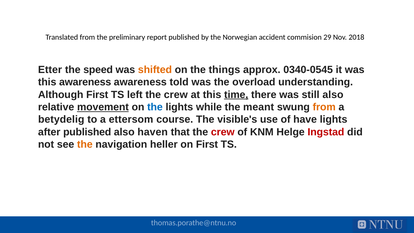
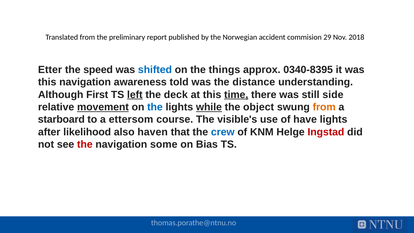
shifted colour: orange -> blue
0340-0545: 0340-0545 -> 0340-8395
this awareness: awareness -> navigation
overload: overload -> distance
left underline: none -> present
crew at (176, 95): crew -> deck
still also: also -> side
while underline: none -> present
meant: meant -> object
betydelig: betydelig -> starboard
after published: published -> likelihood
crew at (223, 132) colour: red -> blue
the at (85, 144) colour: orange -> red
heller: heller -> some
on First: First -> Bias
